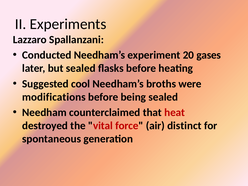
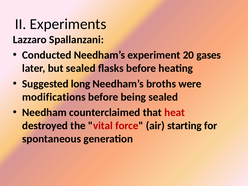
cool: cool -> long
distinct: distinct -> starting
